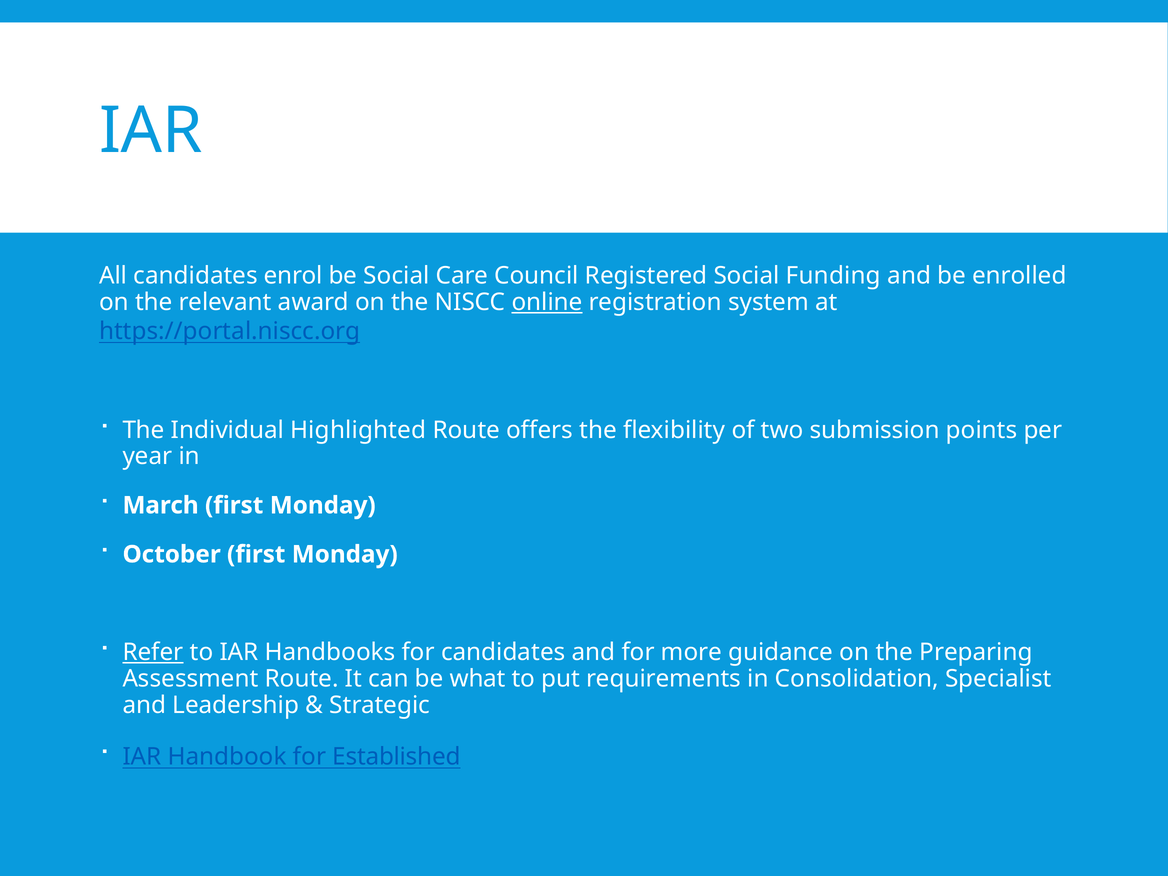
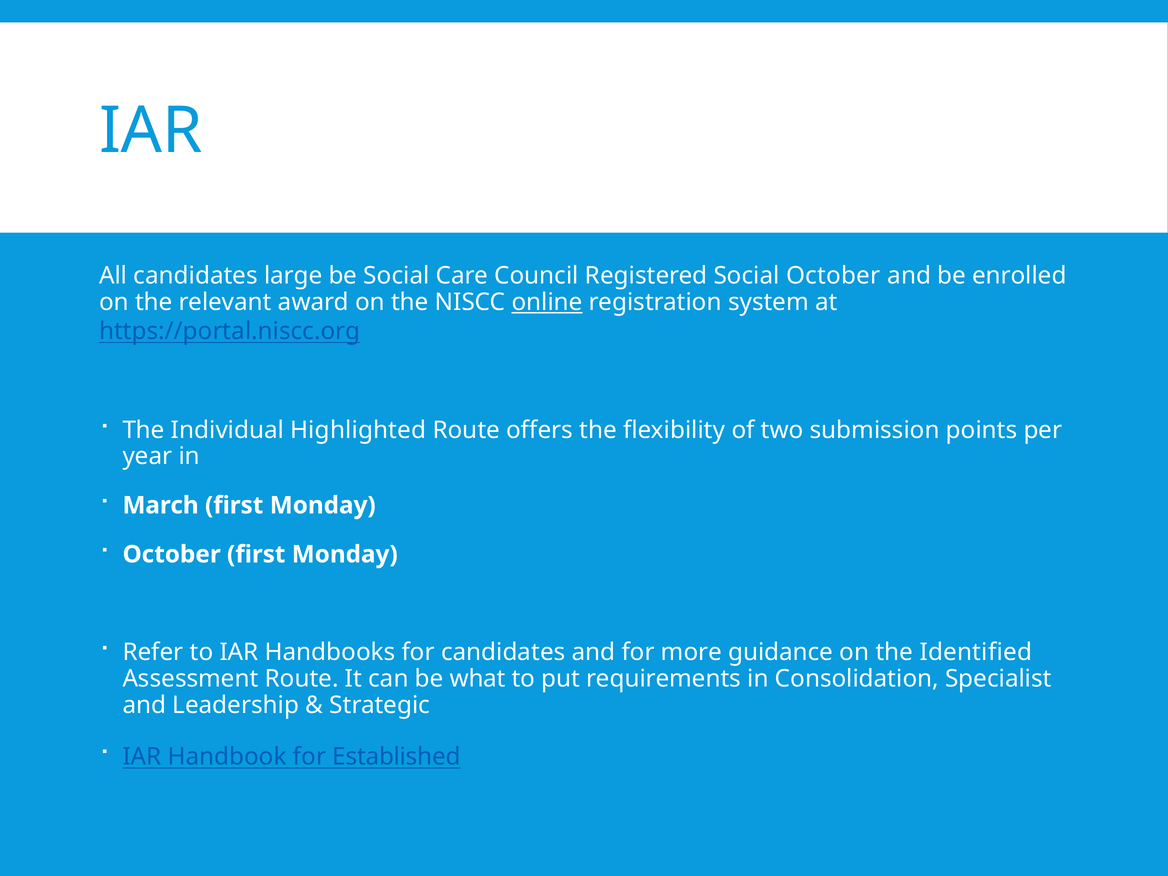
enrol: enrol -> large
Social Funding: Funding -> October
Refer underline: present -> none
Preparing: Preparing -> Identified
